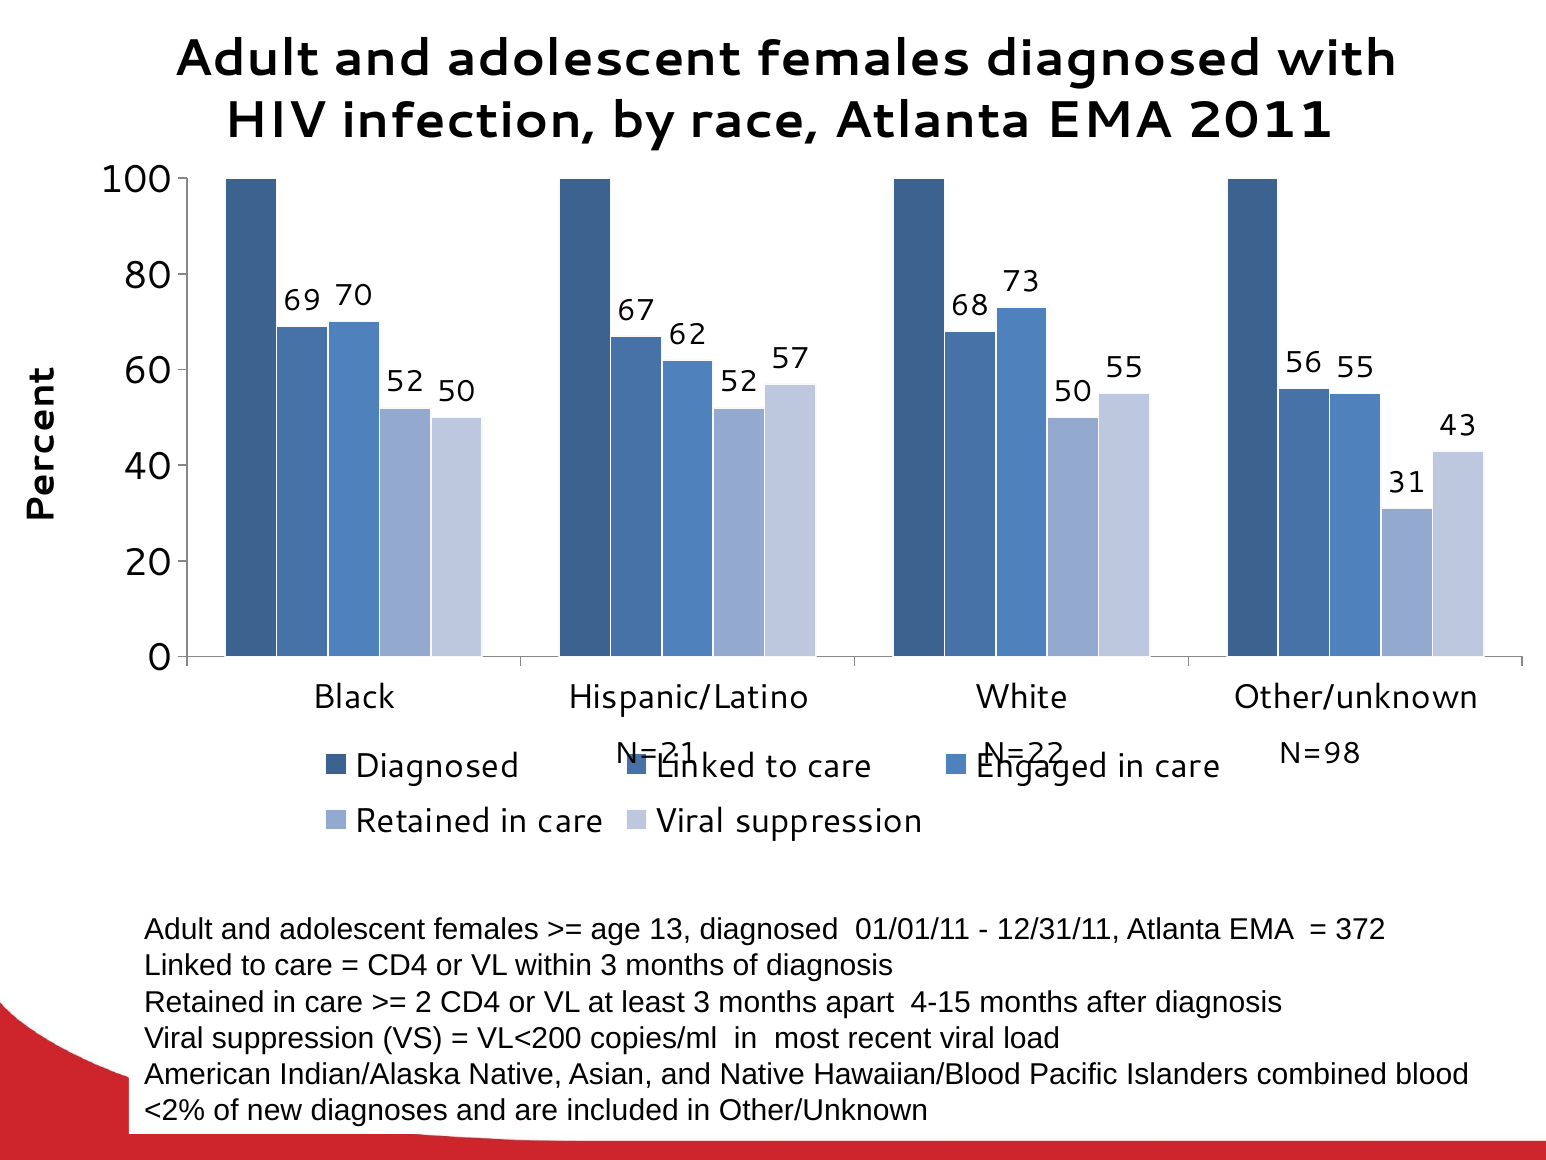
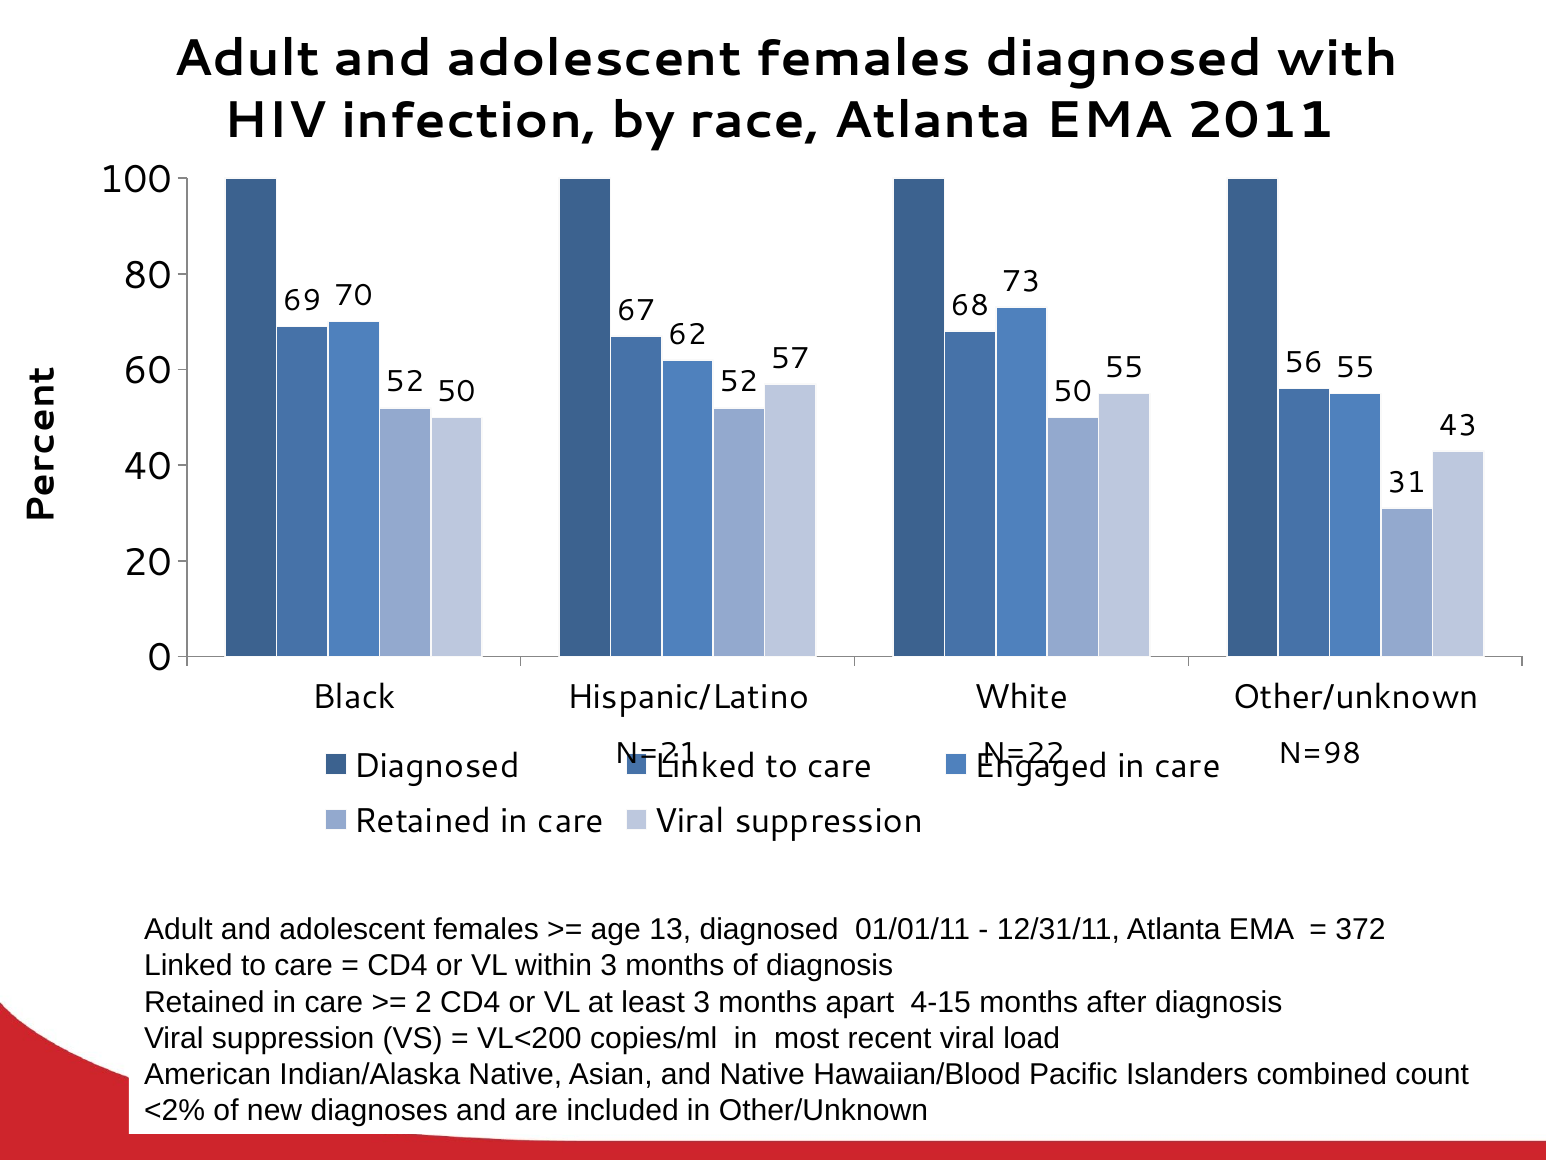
blood: blood -> count
